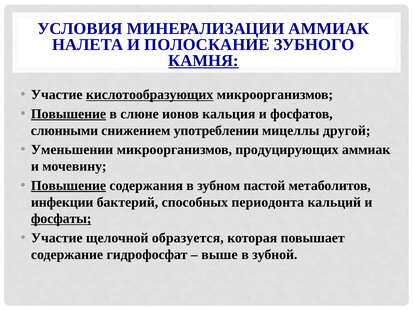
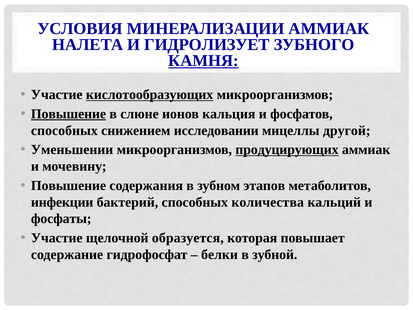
ПОЛОСКАНИЕ: ПОЛОСКАНИЕ -> ГИДРОЛИЗУЕТ
слюнными at (64, 130): слюнными -> способных
употреблении: употреблении -> исследовании
продуцирующих underline: none -> present
Повышение at (69, 185) underline: present -> none
пастой: пастой -> этапов
периодонта: периодонта -> количества
фосфаты underline: present -> none
выше: выше -> белки
